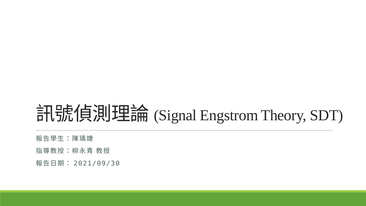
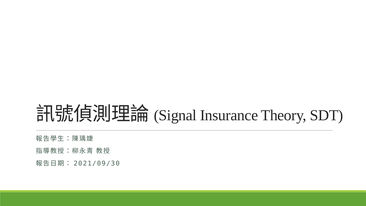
Engstrom: Engstrom -> Insurance
